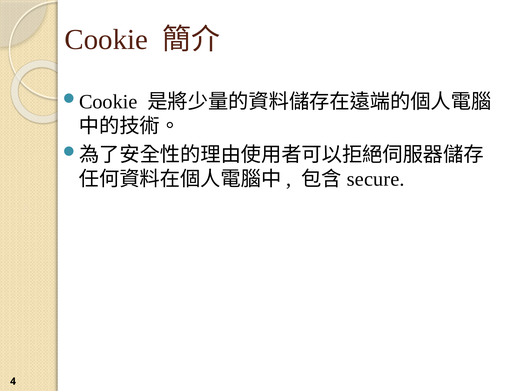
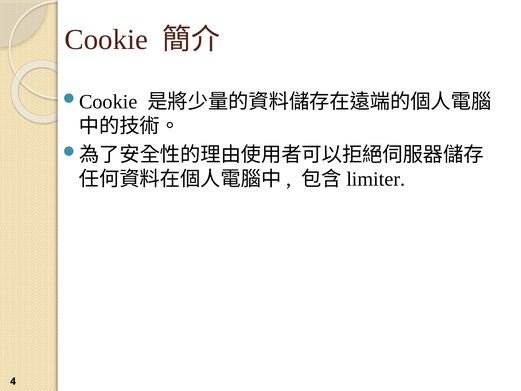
secure: secure -> limiter
